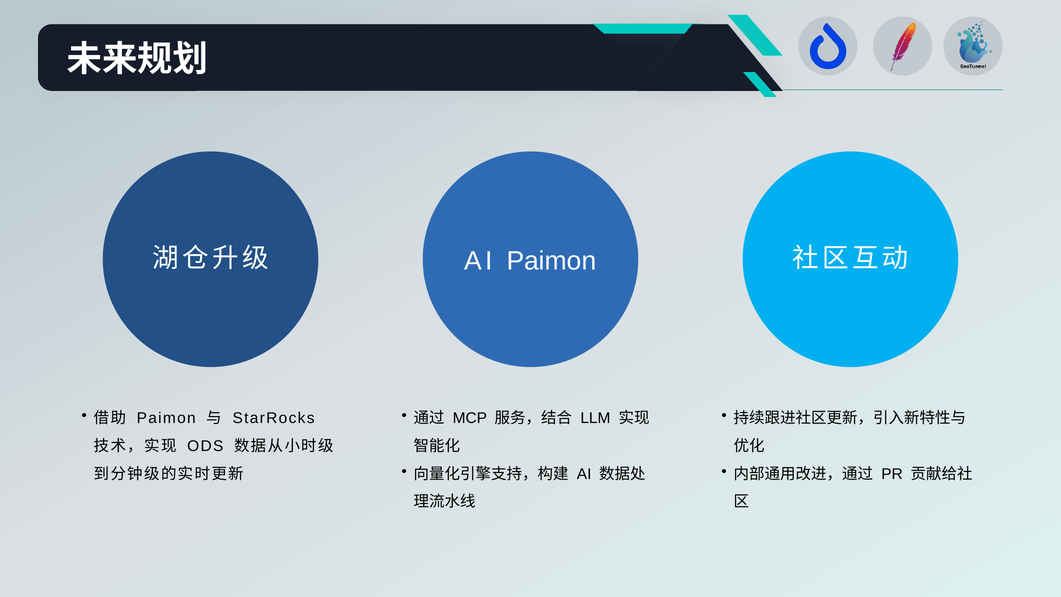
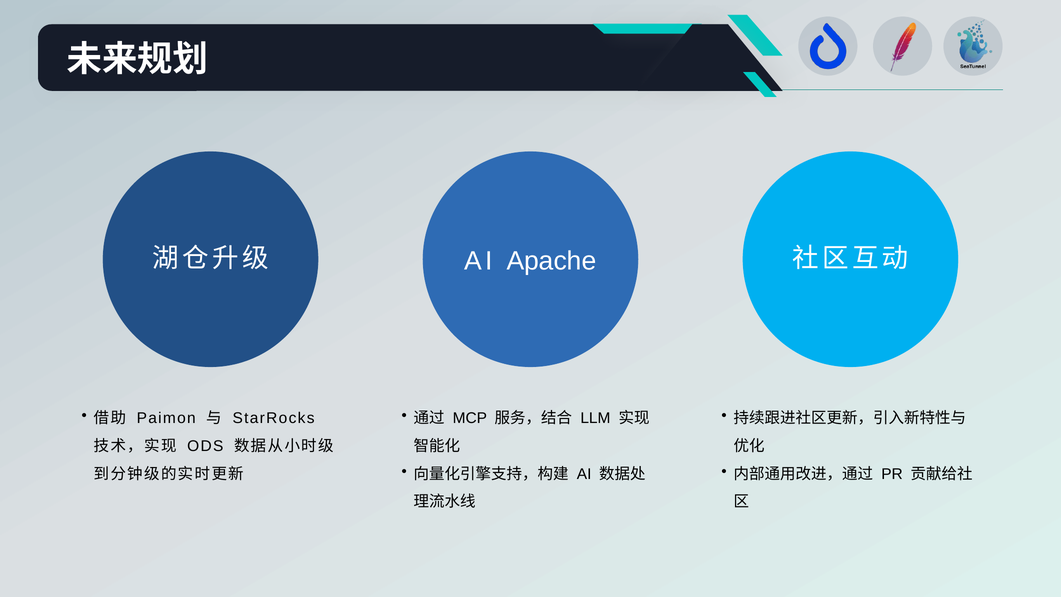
AI Paimon: Paimon -> Apache
